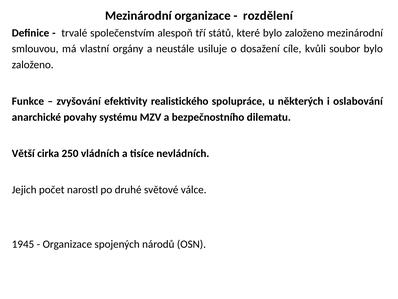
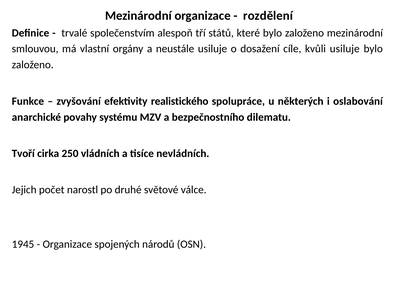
kvůli soubor: soubor -> usiluje
Větší: Větší -> Tvoří
